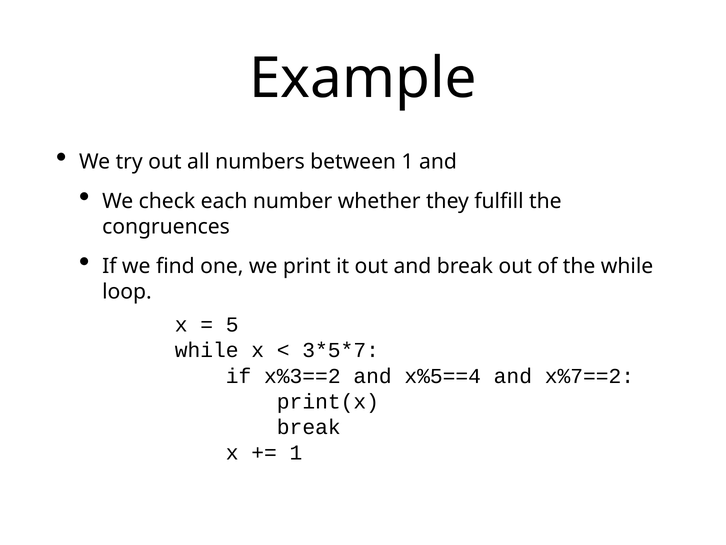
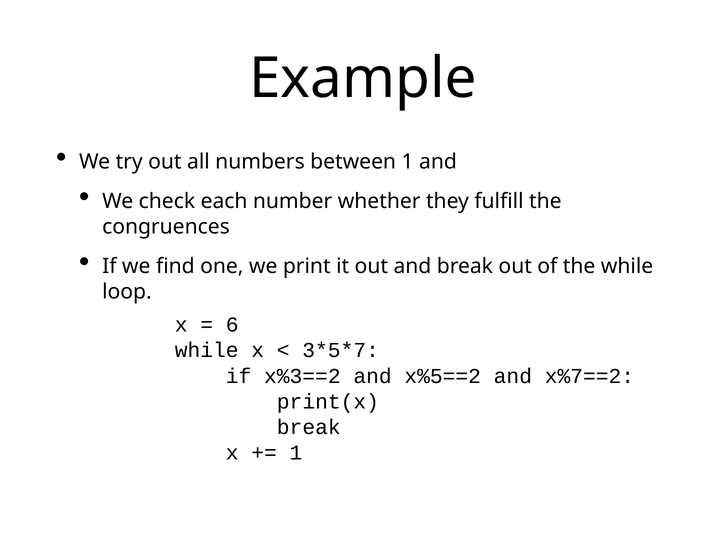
5: 5 -> 6
x%5==4: x%5==4 -> x%5==2
